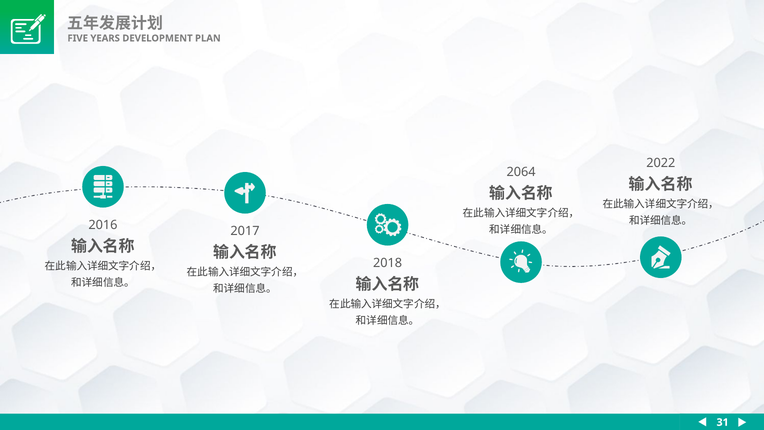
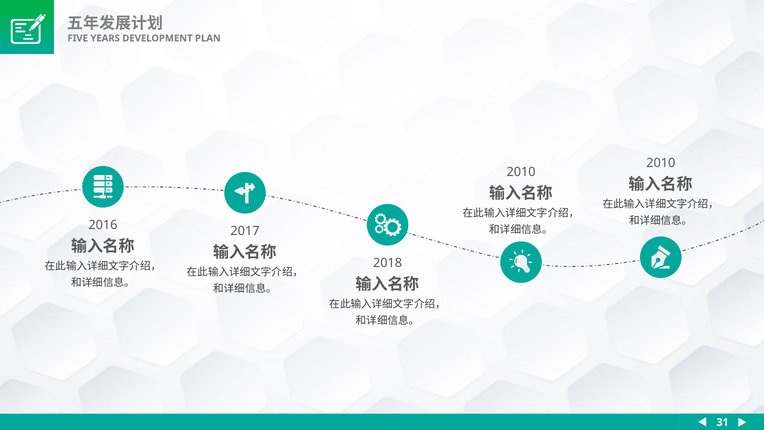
2022 at (661, 163): 2022 -> 2010
2064 at (521, 172): 2064 -> 2010
